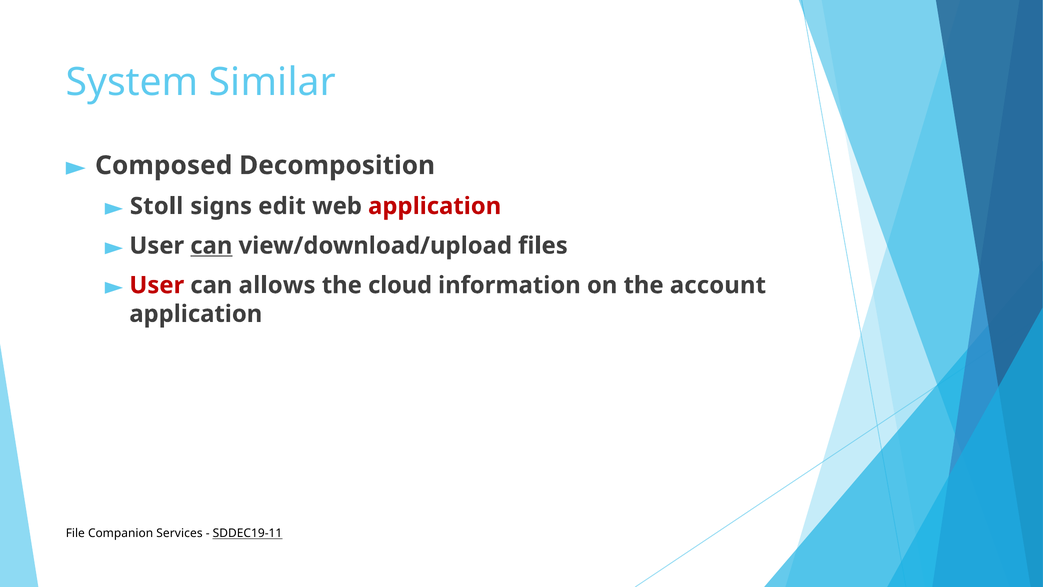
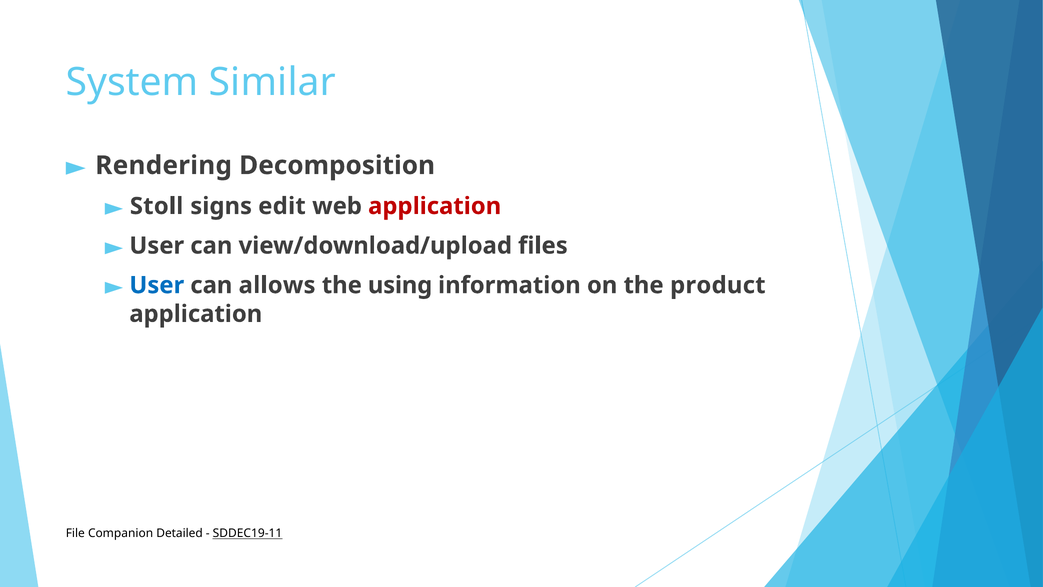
Composed: Composed -> Rendering
can at (211, 246) underline: present -> none
User at (157, 285) colour: red -> blue
cloud: cloud -> using
account: account -> product
Services: Services -> Detailed
